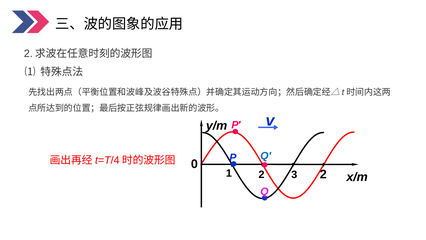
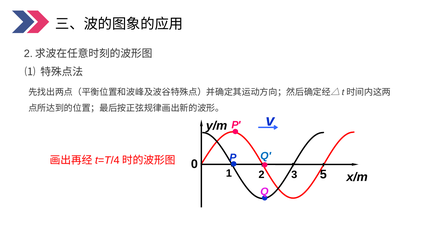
3 2: 2 -> 5
